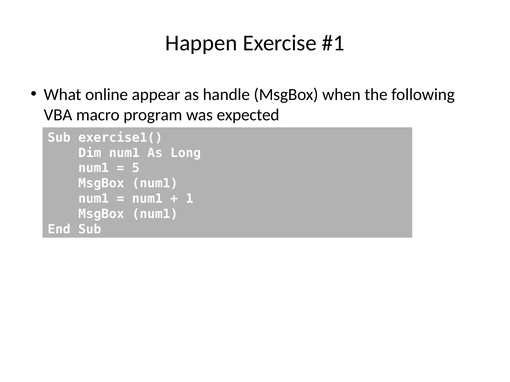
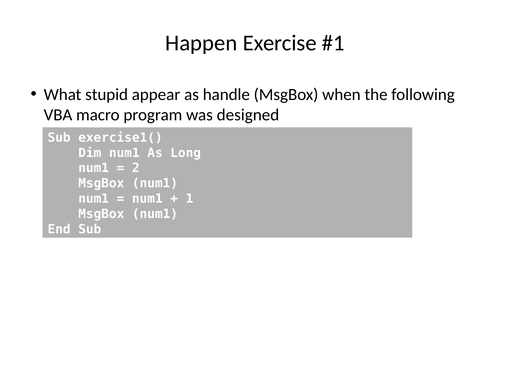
online: online -> stupid
expected: expected -> designed
5: 5 -> 2
